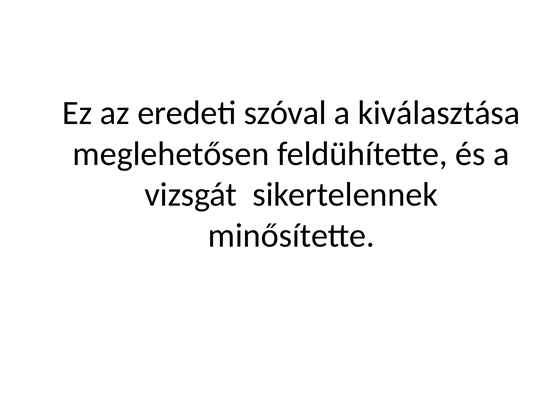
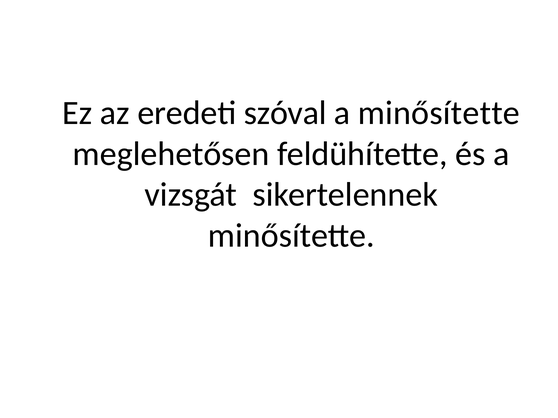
a kiválasztása: kiválasztása -> minősítette
